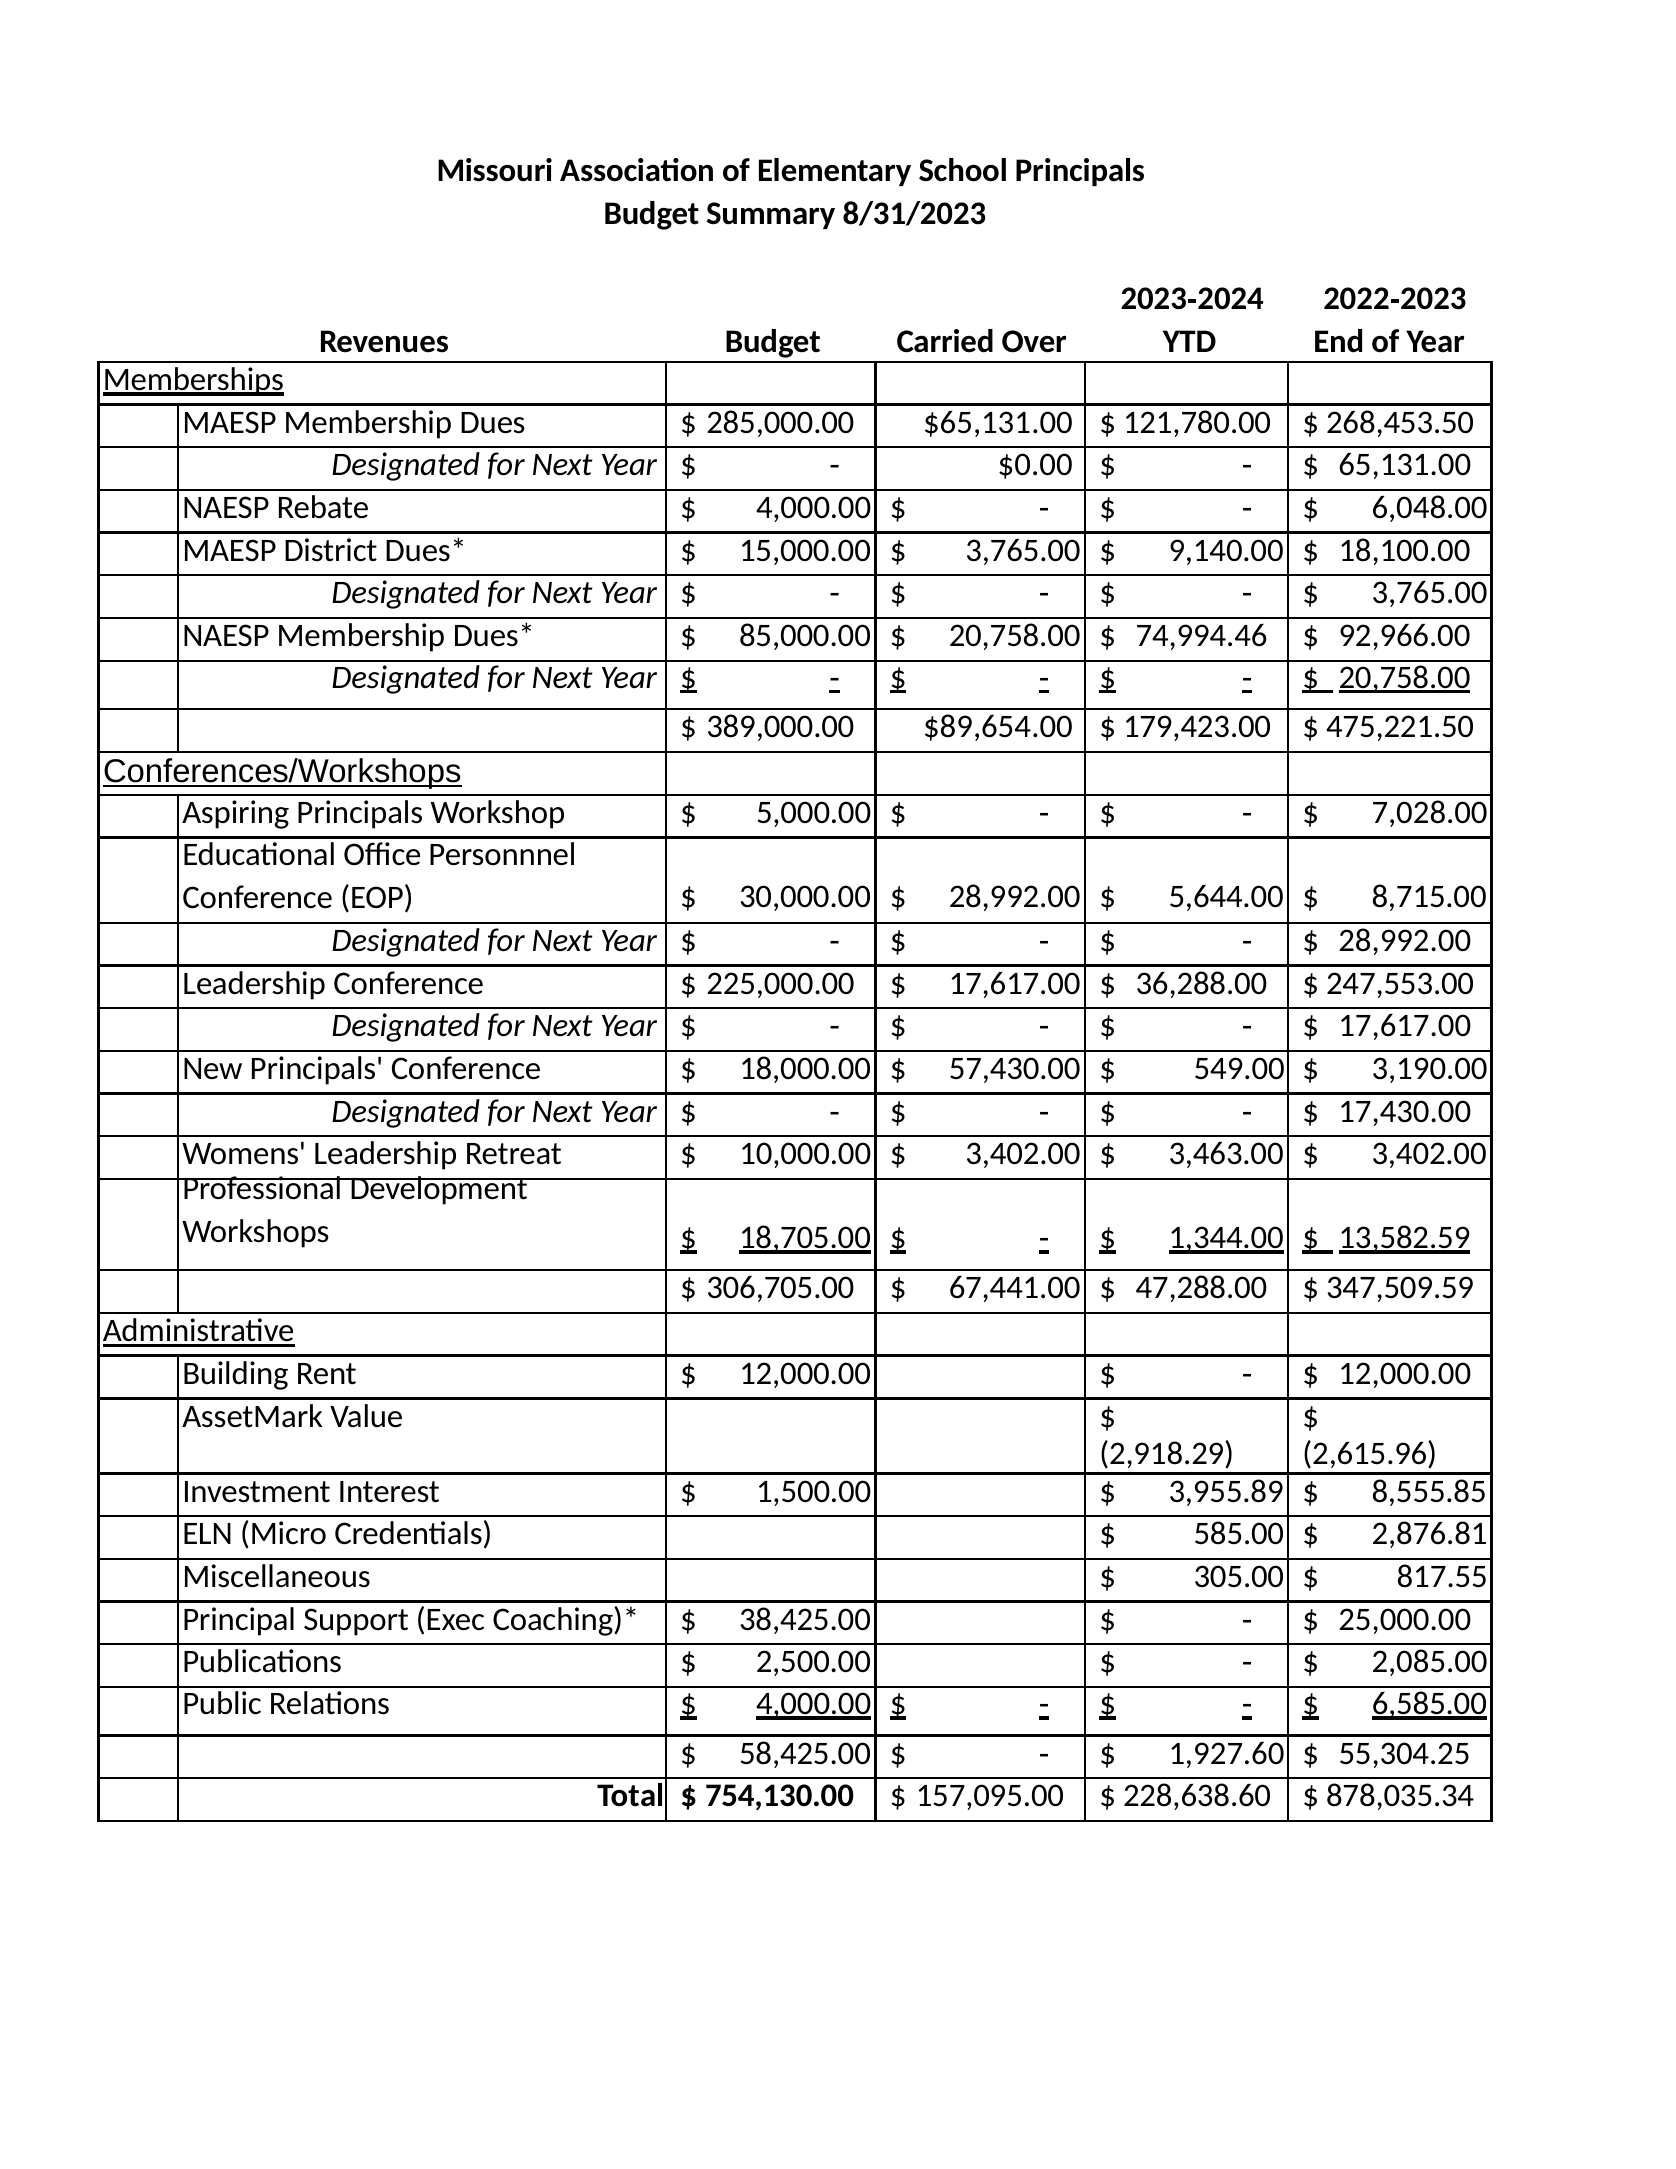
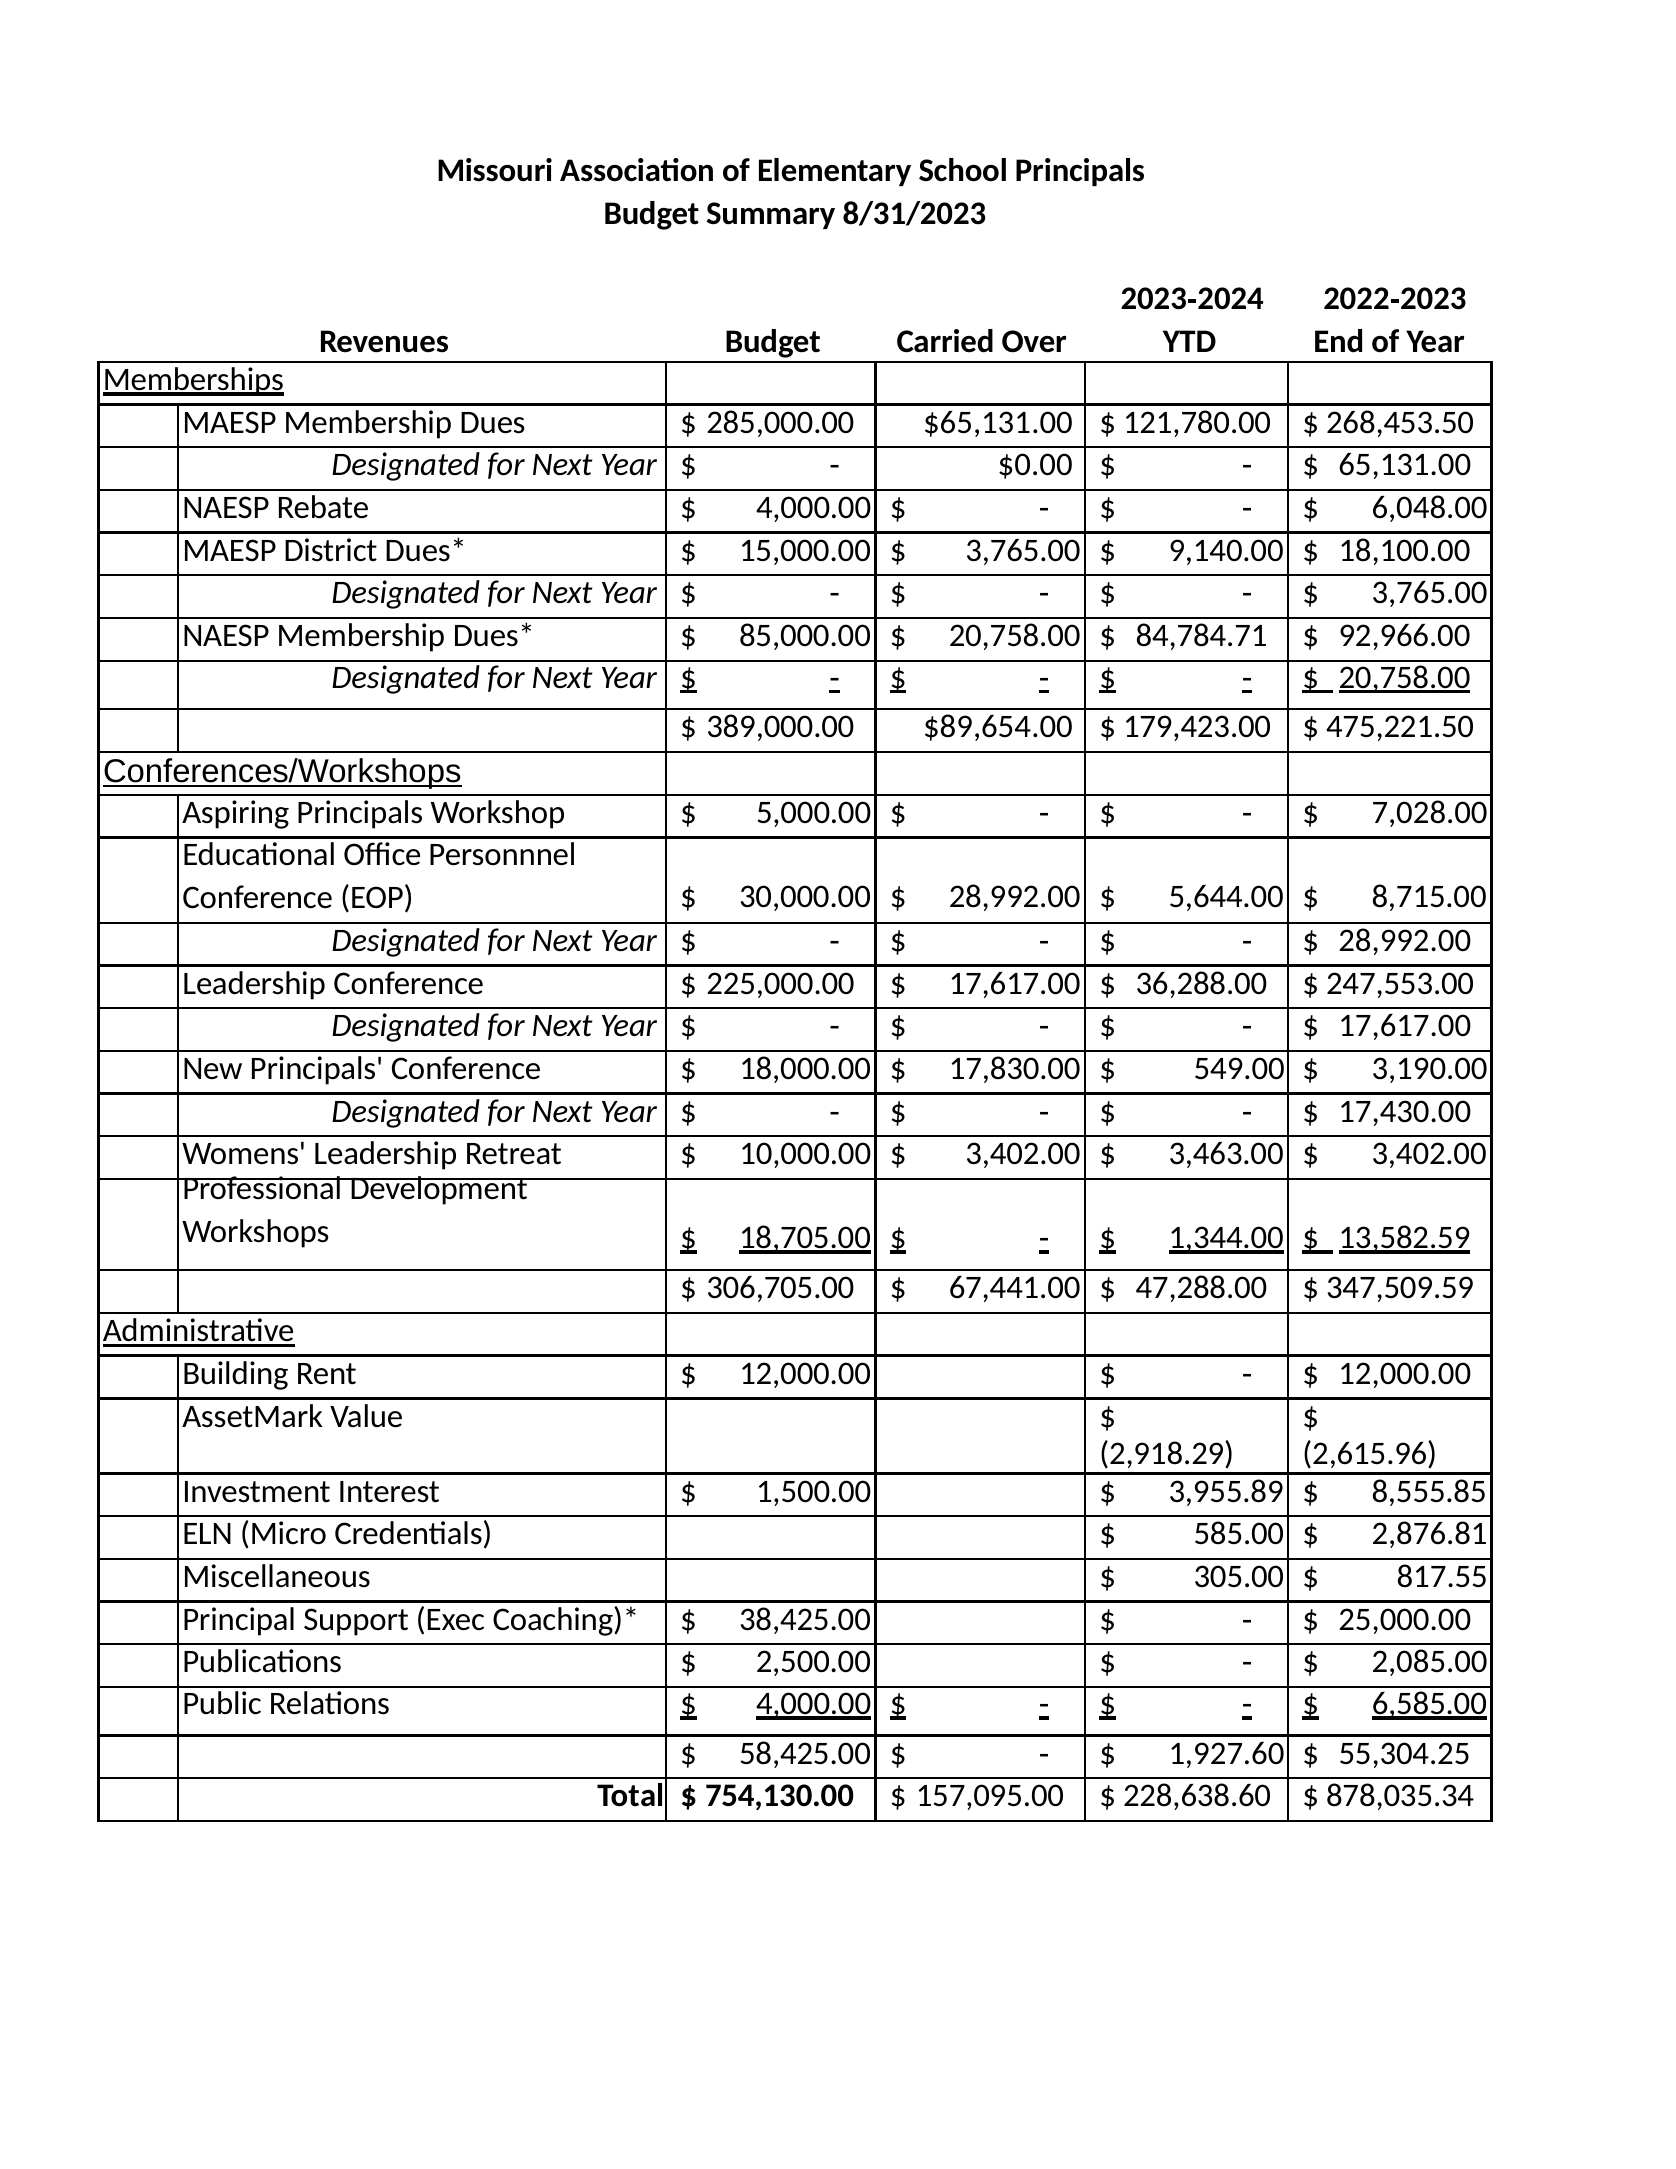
74,994.46: 74,994.46 -> 84,784.71
57,430.00: 57,430.00 -> 17,830.00
